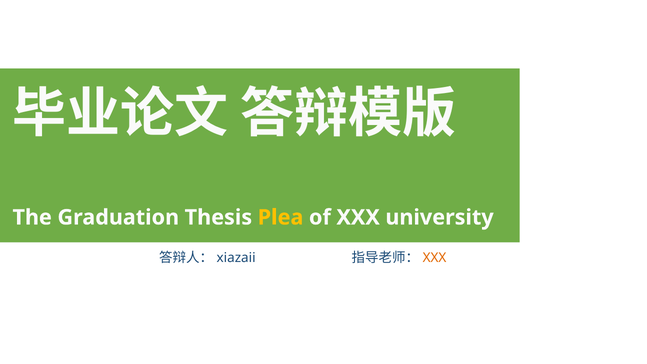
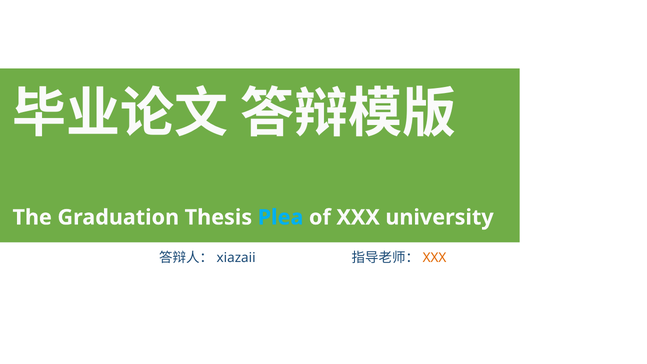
Plea colour: yellow -> light blue
